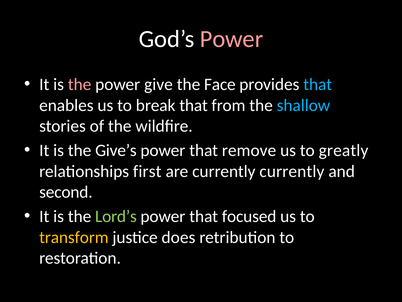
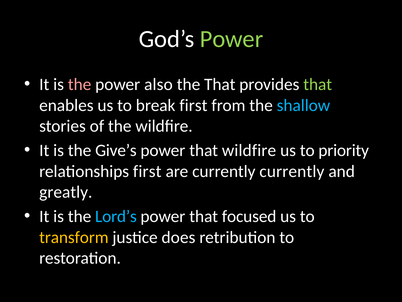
Power at (232, 39) colour: pink -> light green
give: give -> also
the Face: Face -> That
that at (318, 84) colour: light blue -> light green
break that: that -> first
that remove: remove -> wildfire
greatly: greatly -> priority
second: second -> greatly
Lord’s colour: light green -> light blue
